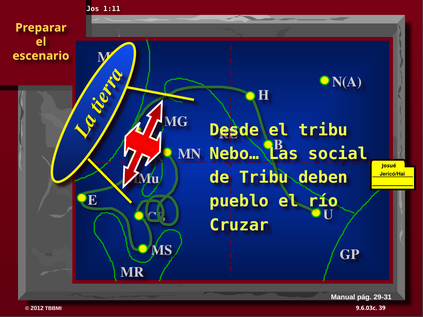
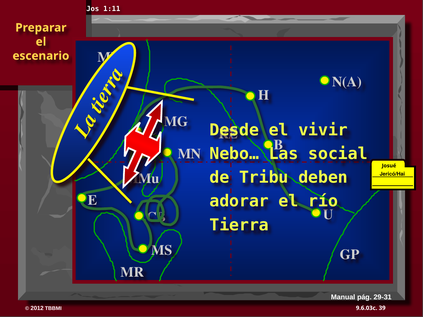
el tribu: tribu -> vivir
pueblo: pueblo -> adorar
Cruzar: Cruzar -> Tierra
